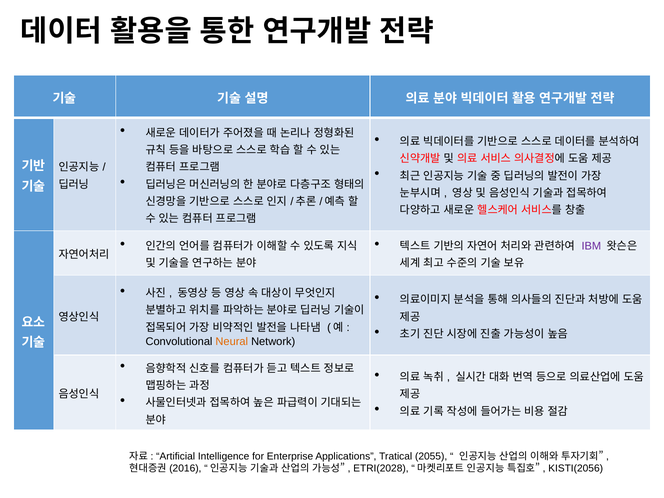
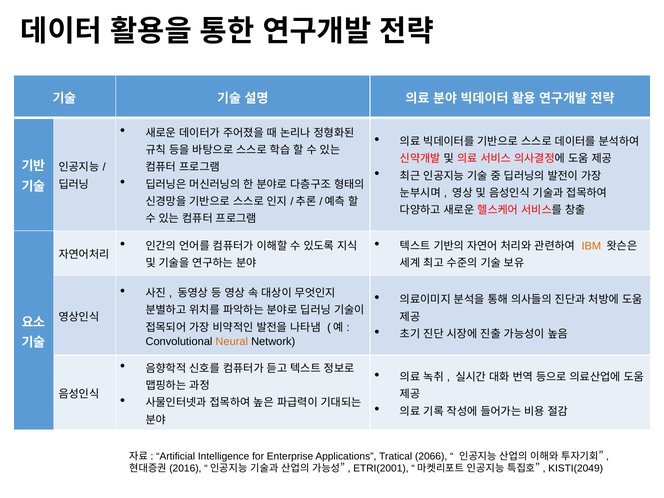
IBM colour: purple -> orange
2055: 2055 -> 2066
ETRI(2028: ETRI(2028 -> ETRI(2001
KISTI(2056: KISTI(2056 -> KISTI(2049
